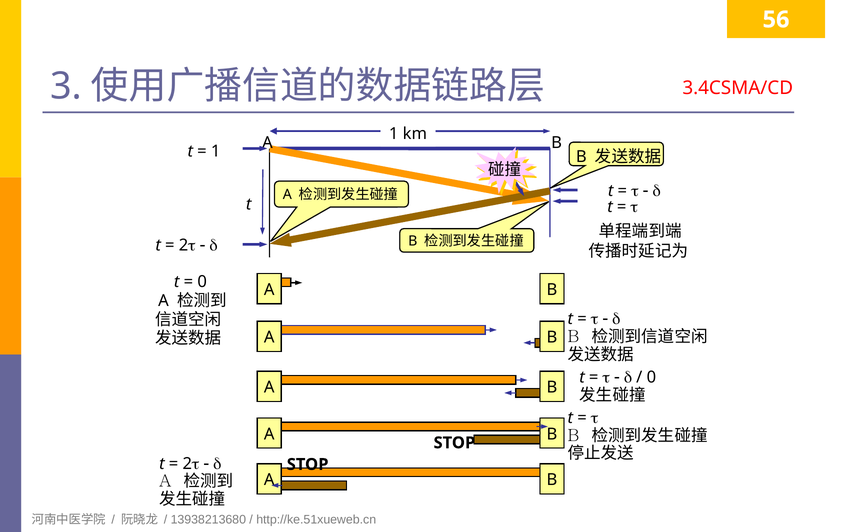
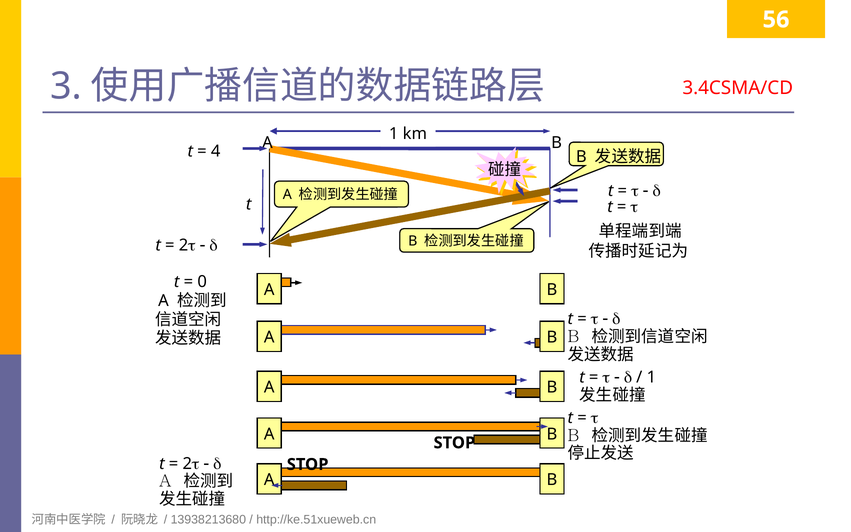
1 at (216, 151): 1 -> 4
0 at (651, 377): 0 -> 1
